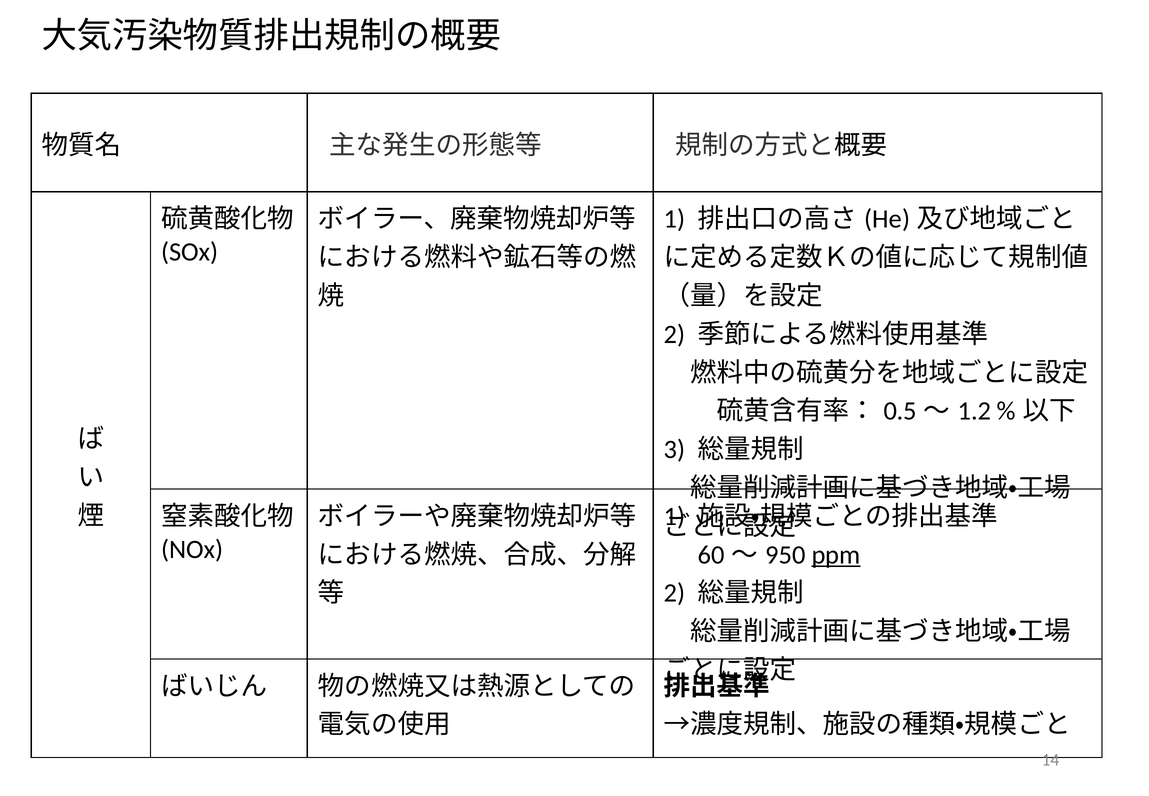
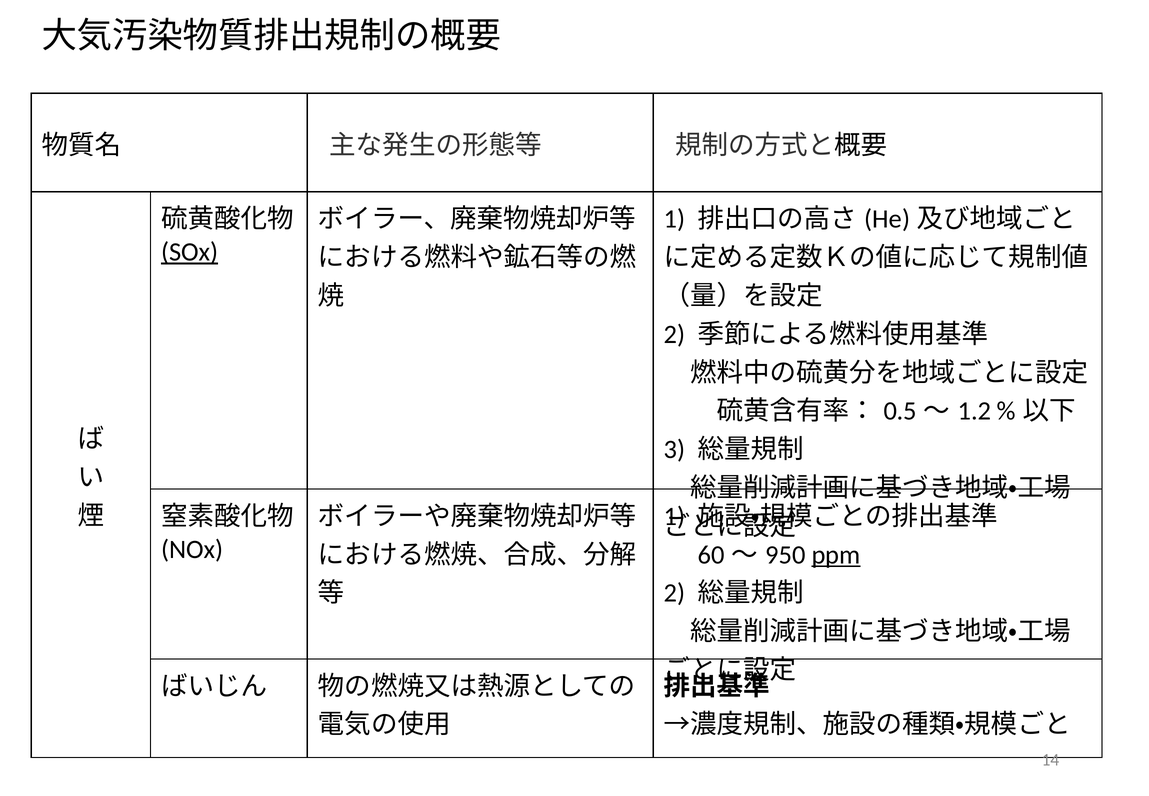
SOx underline: none -> present
